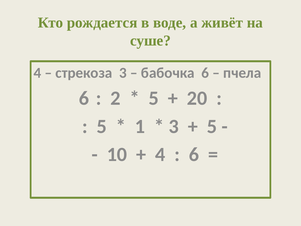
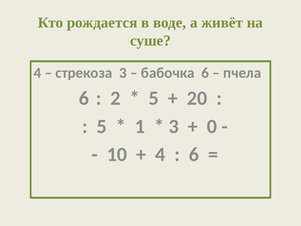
5 at (212, 126): 5 -> 0
